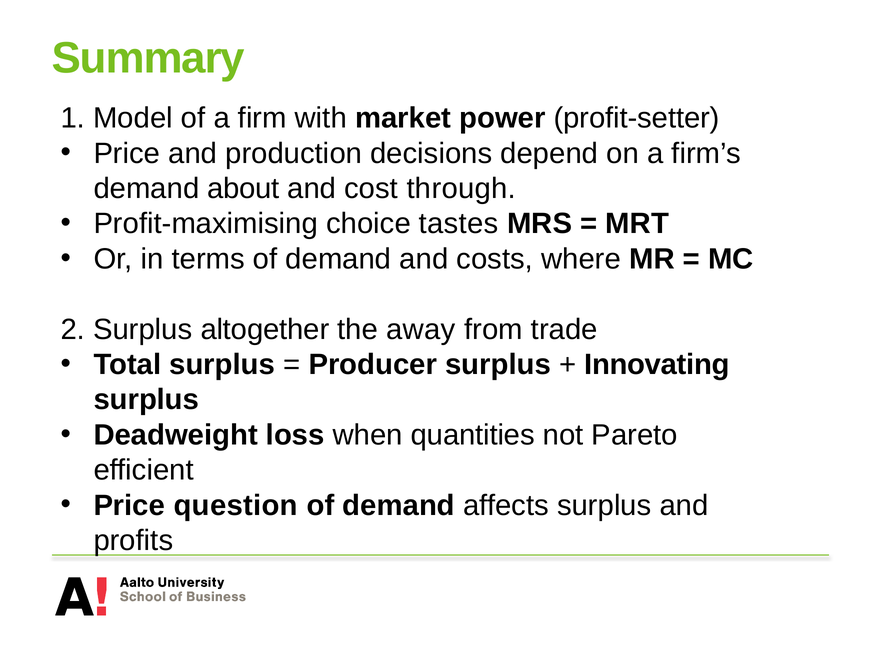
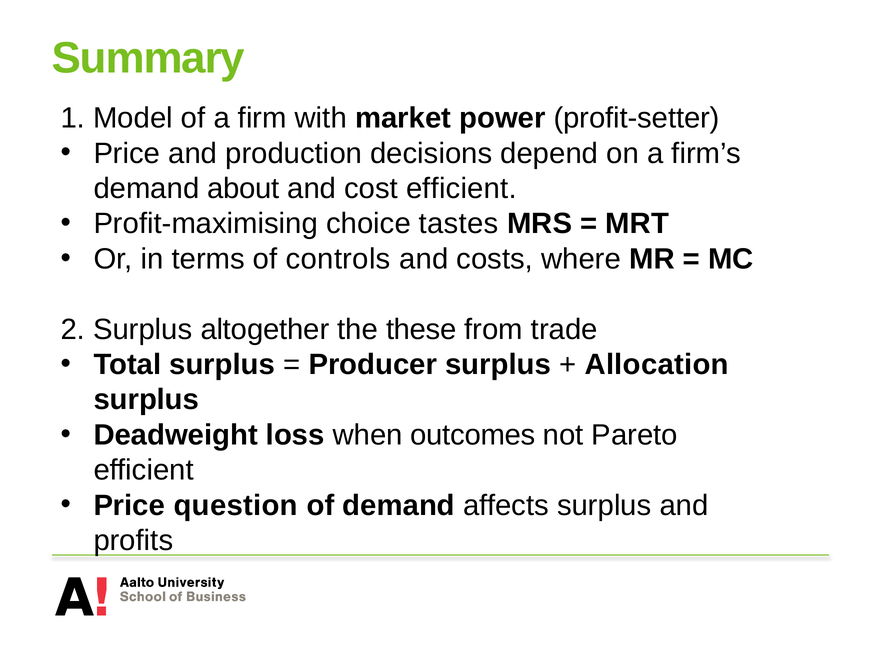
cost through: through -> efficient
terms of demand: demand -> controls
away: away -> these
Innovating: Innovating -> Allocation
quantities: quantities -> outcomes
